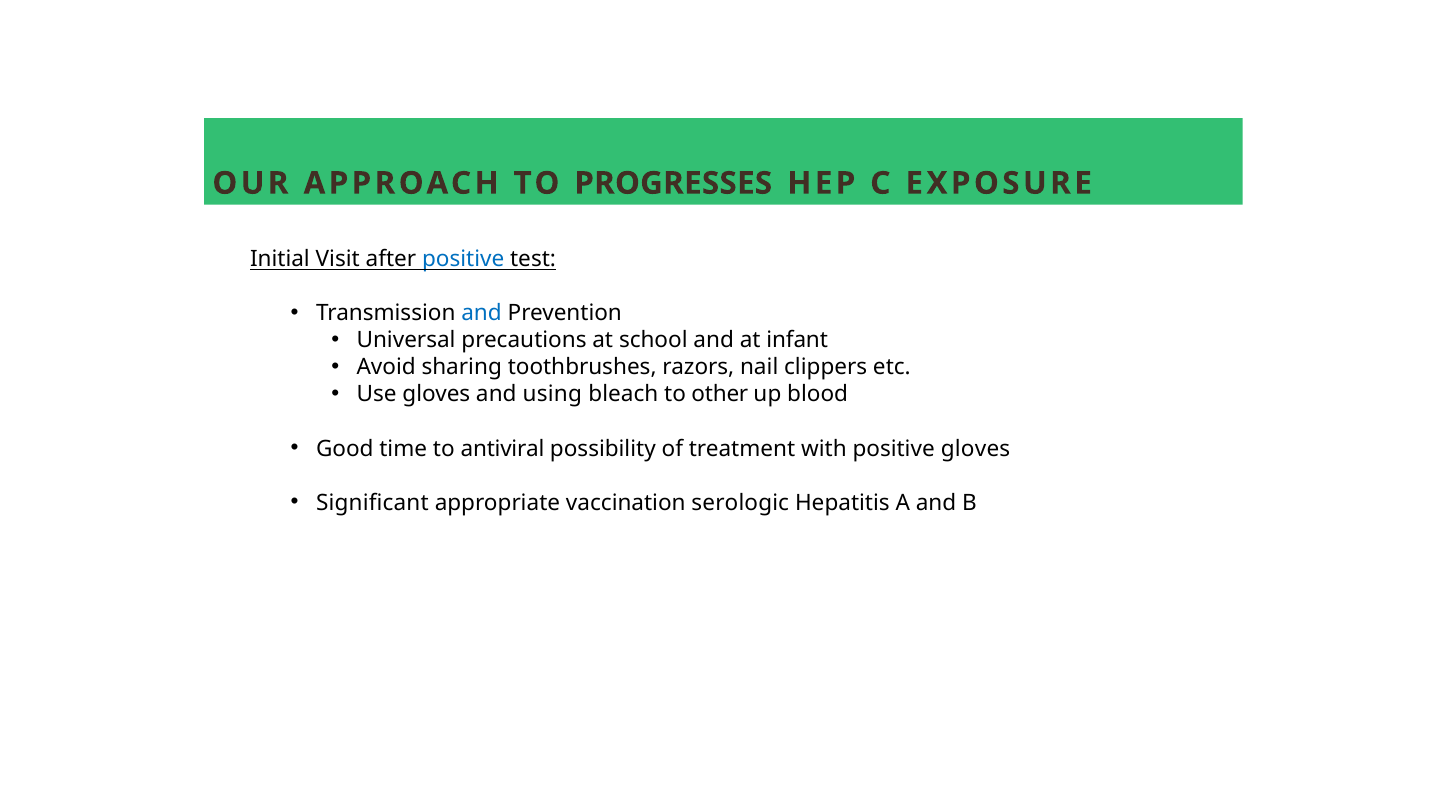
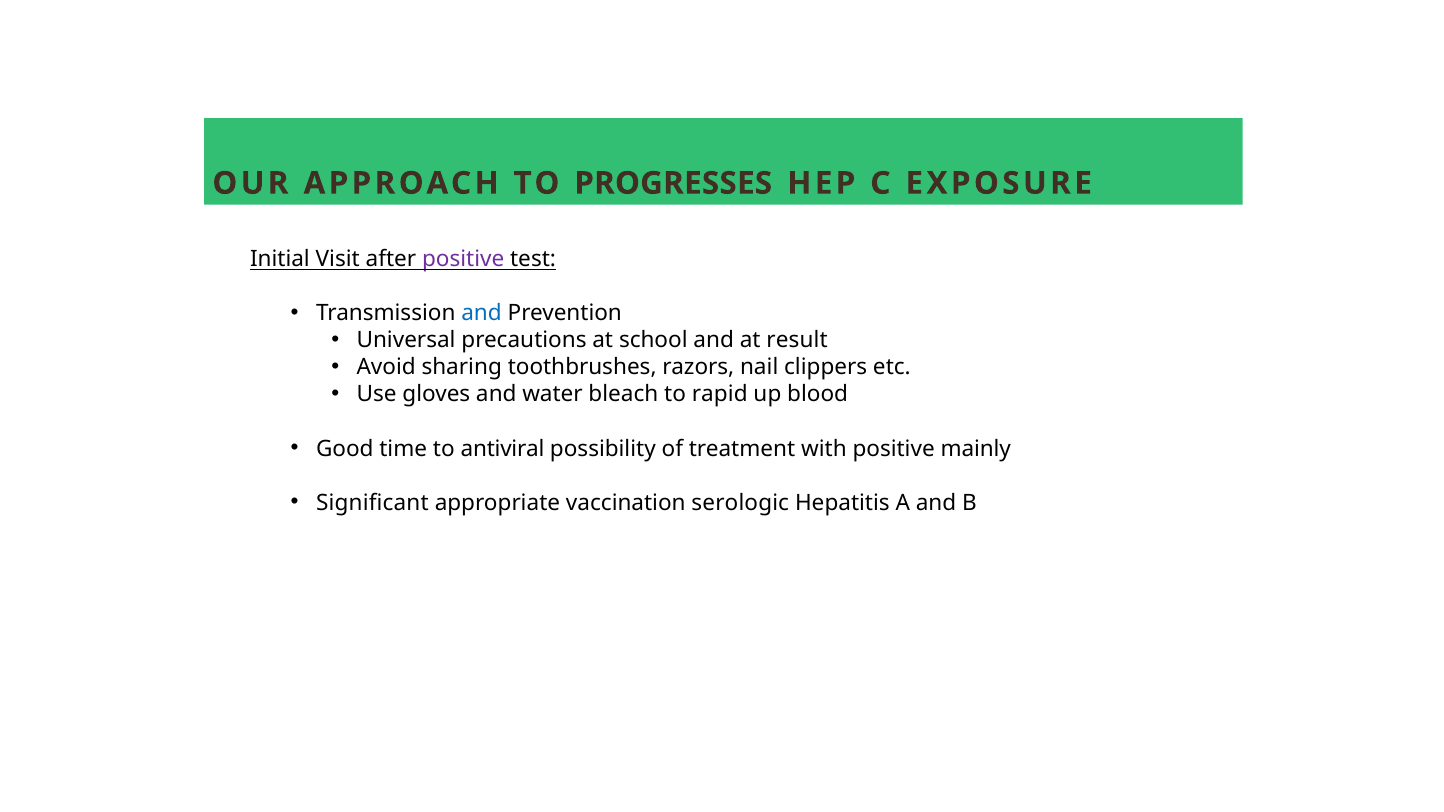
positive at (463, 259) colour: blue -> purple
infant: infant -> result
using: using -> water
other: other -> rapid
positive gloves: gloves -> mainly
